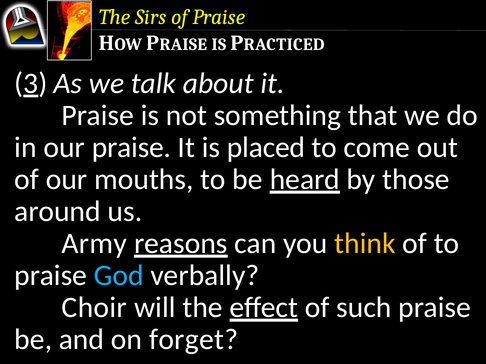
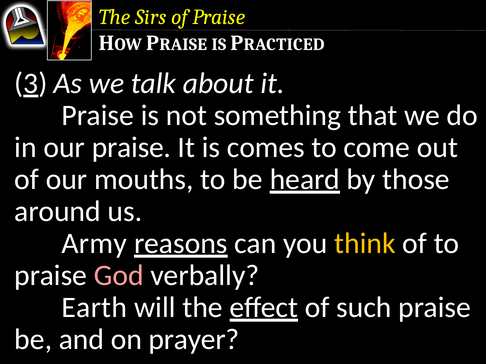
placed: placed -> comes
God colour: light blue -> pink
Choir: Choir -> Earth
forget: forget -> prayer
